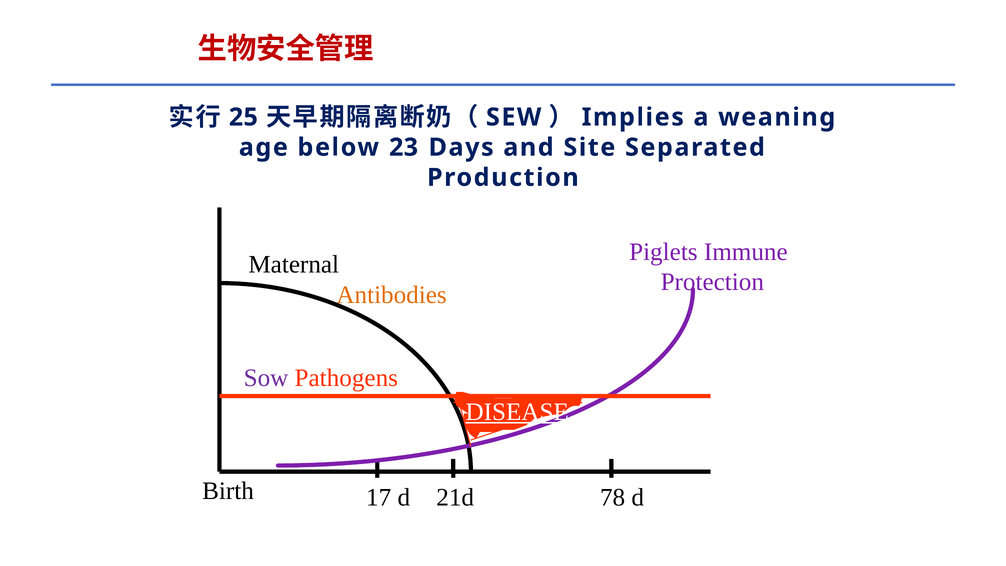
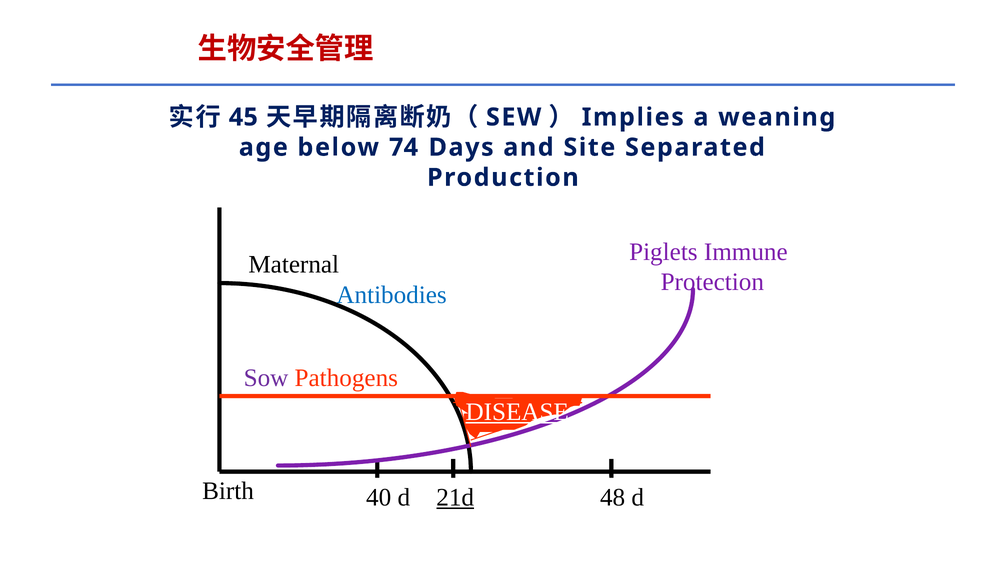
25: 25 -> 45
23: 23 -> 74
Antibodies colour: orange -> blue
17: 17 -> 40
78: 78 -> 48
21d underline: none -> present
